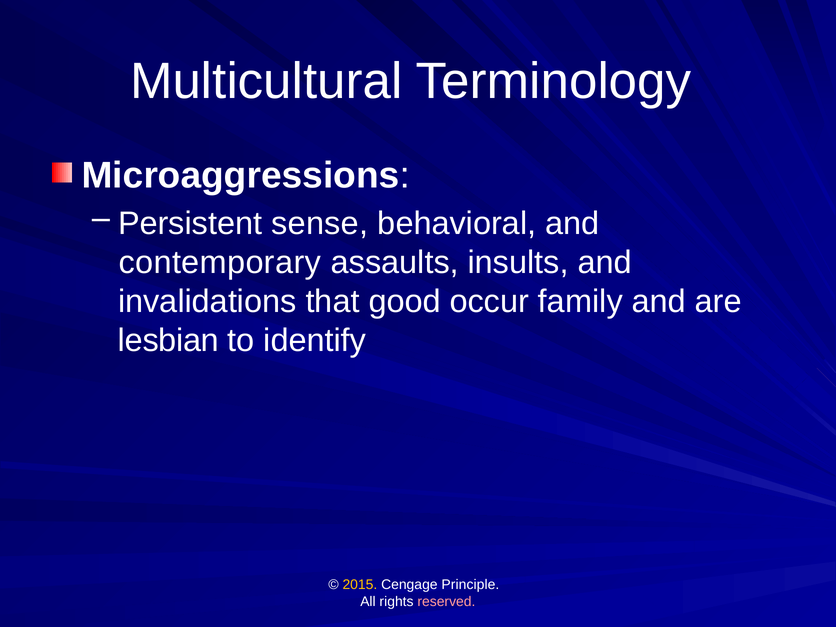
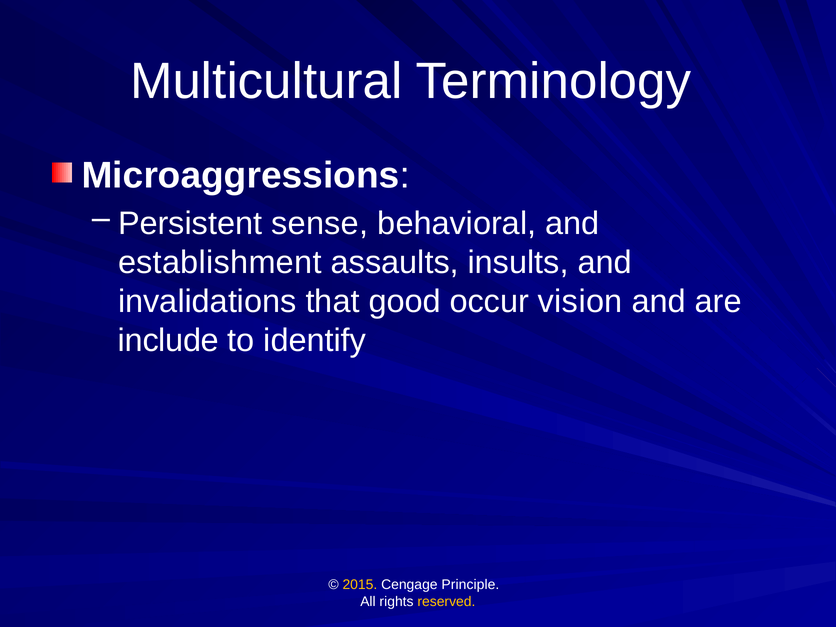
contemporary: contemporary -> establishment
family: family -> vision
lesbian: lesbian -> include
reserved colour: pink -> yellow
